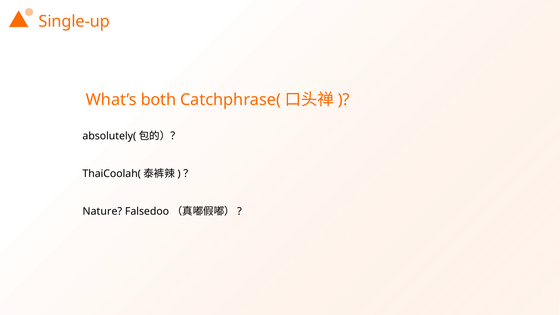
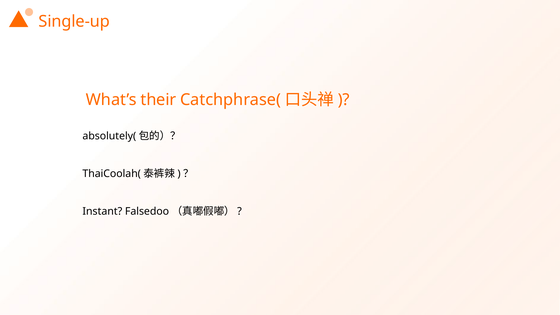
both: both -> their
Nature: Nature -> Instant
